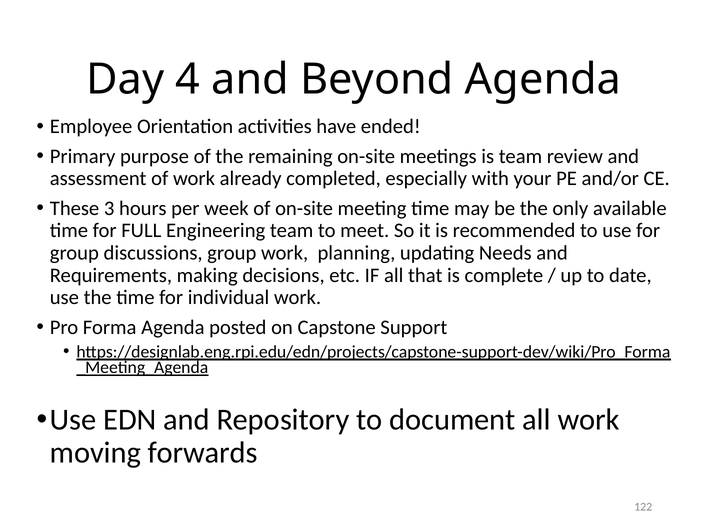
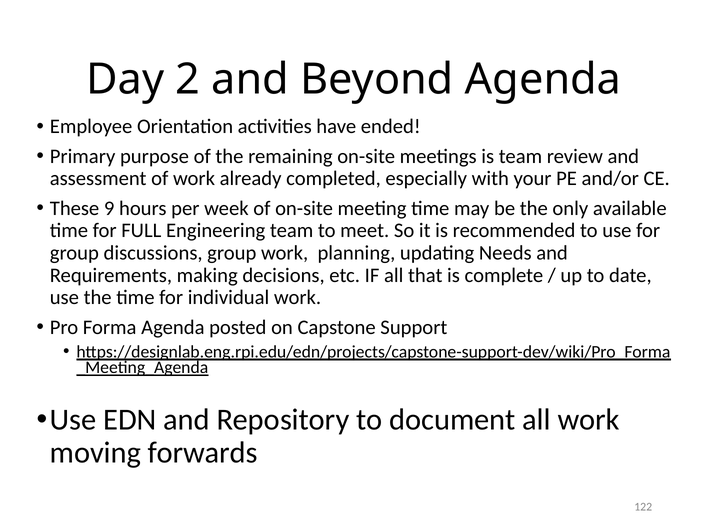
4: 4 -> 2
3: 3 -> 9
